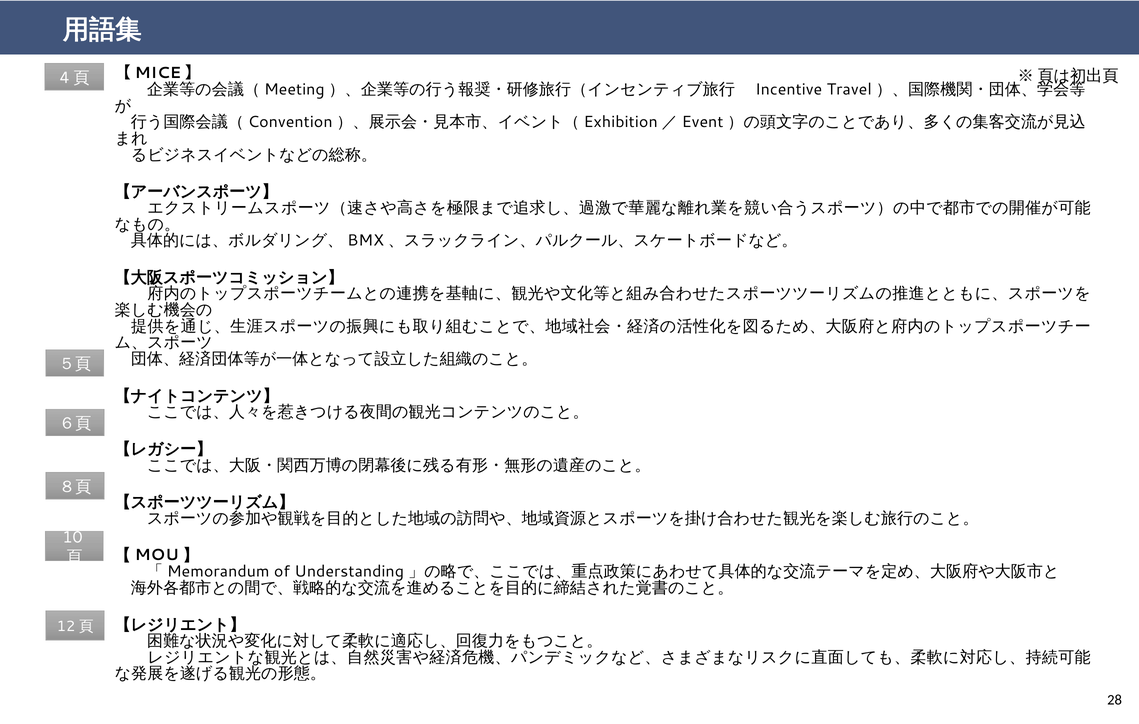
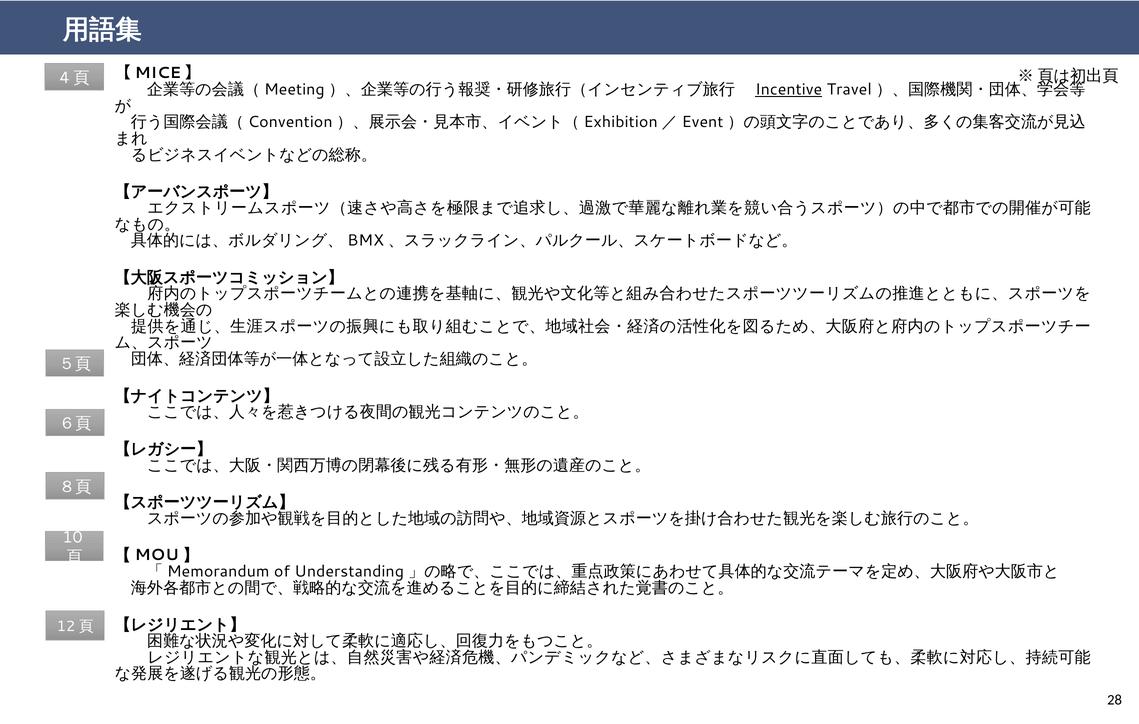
Incentive underline: none -> present
